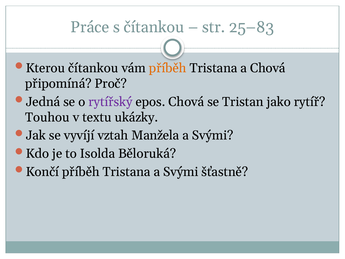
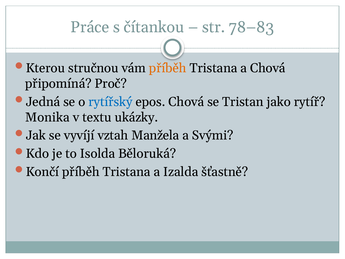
25–83: 25–83 -> 78–83
Kterou čítankou: čítankou -> stručnou
rytířský colour: purple -> blue
Touhou: Touhou -> Monika
Tristana a Svými: Svými -> Izalda
